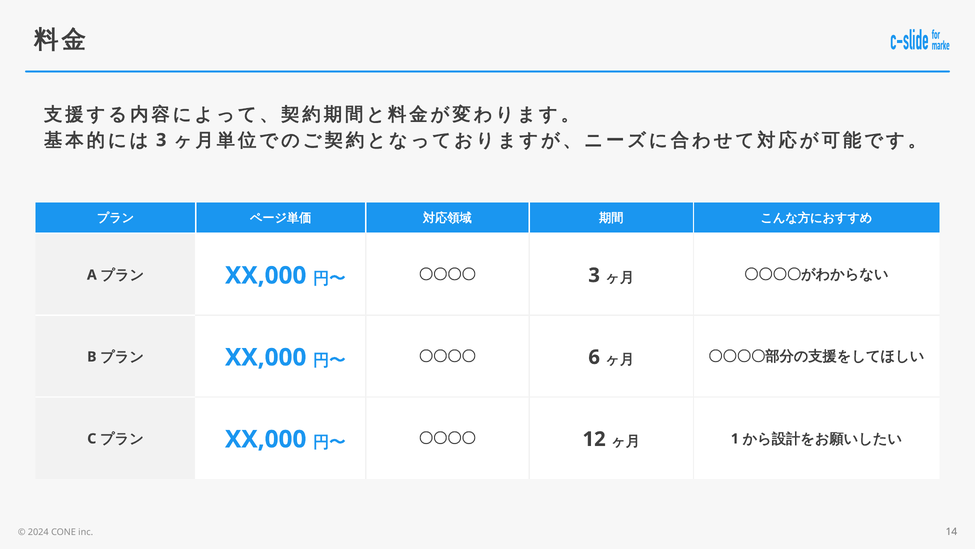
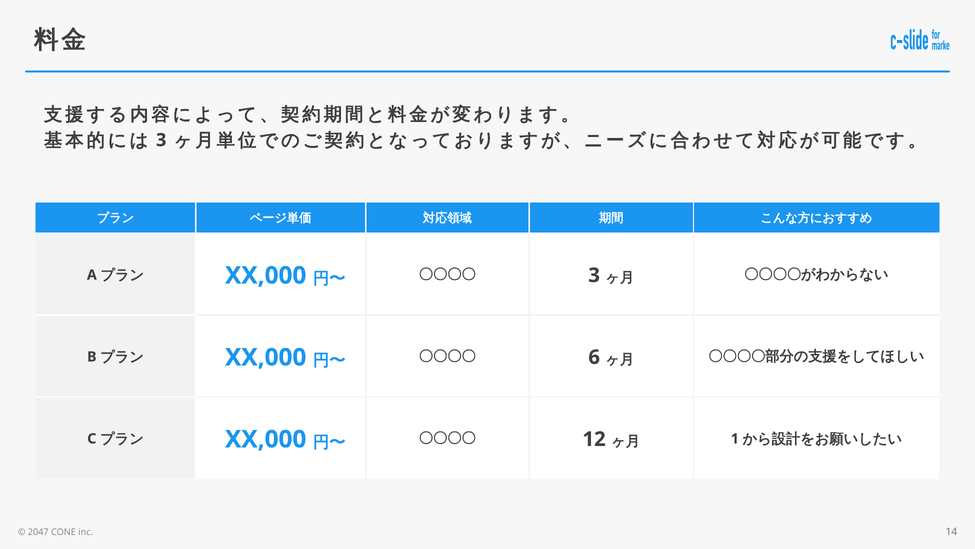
2024: 2024 -> 2047
